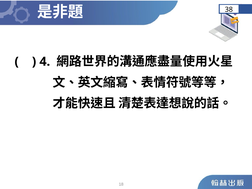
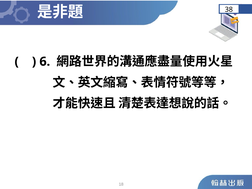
4: 4 -> 6
